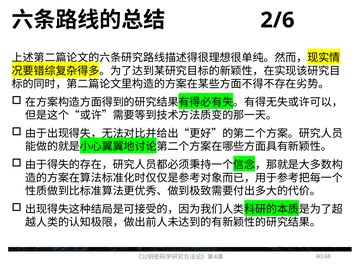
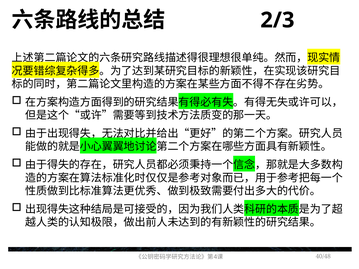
2/6: 2/6 -> 2/3
